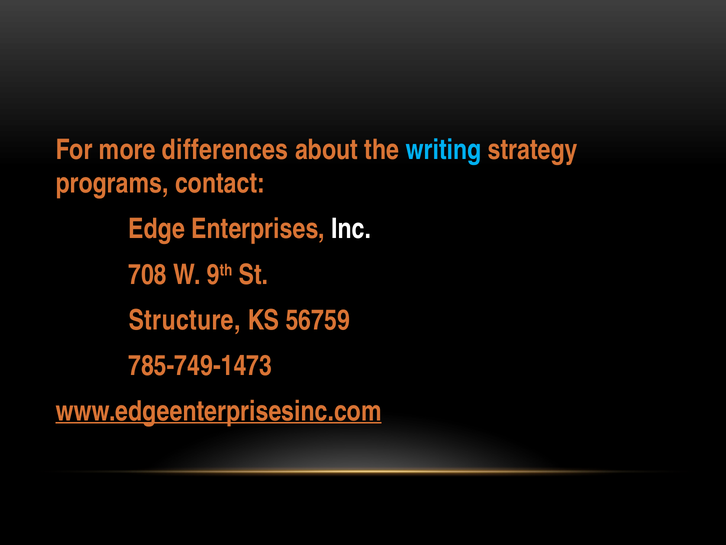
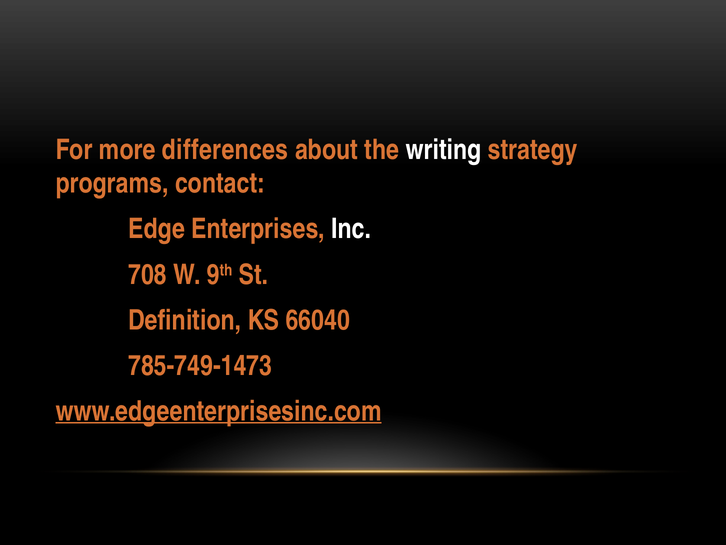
writing colour: light blue -> white
Structure: Structure -> Definition
56759: 56759 -> 66040
